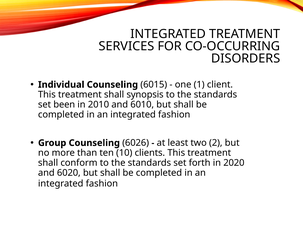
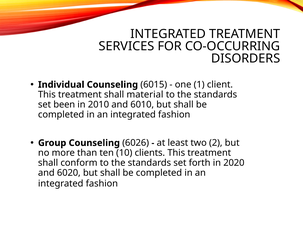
synopsis: synopsis -> material
